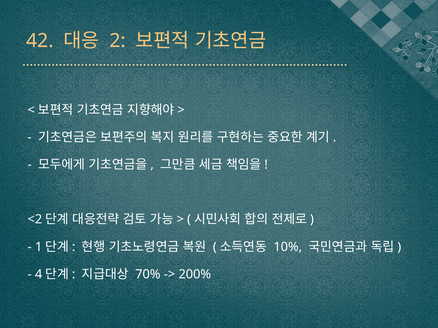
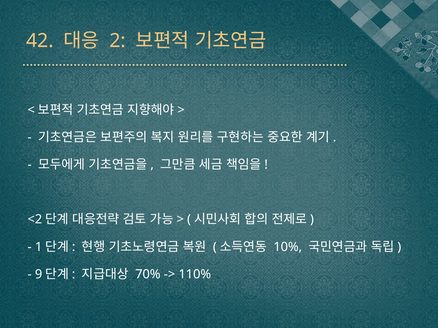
4: 4 -> 9
200%: 200% -> 110%
